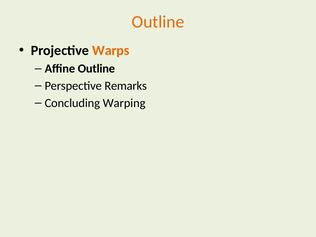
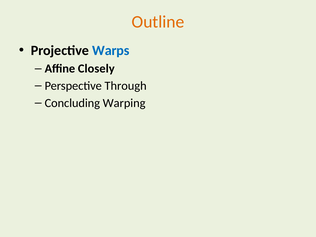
Warps colour: orange -> blue
Affine Outline: Outline -> Closely
Remarks: Remarks -> Through
